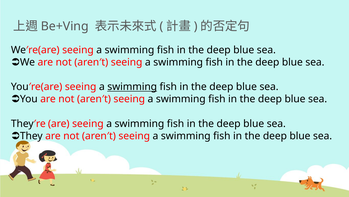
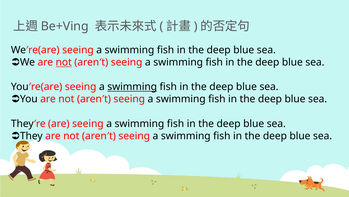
not at (64, 62) underline: none -> present
